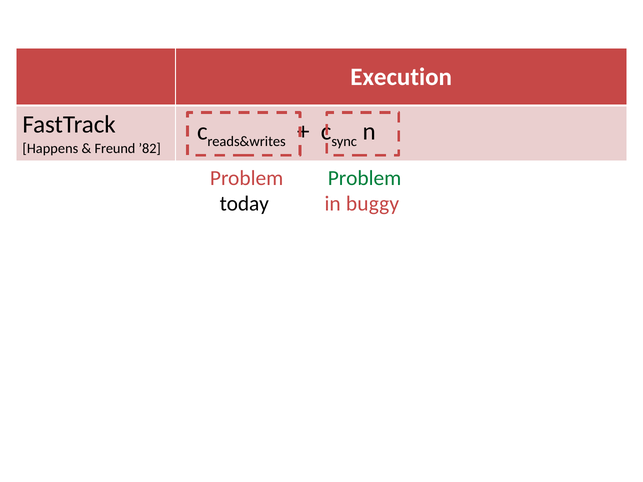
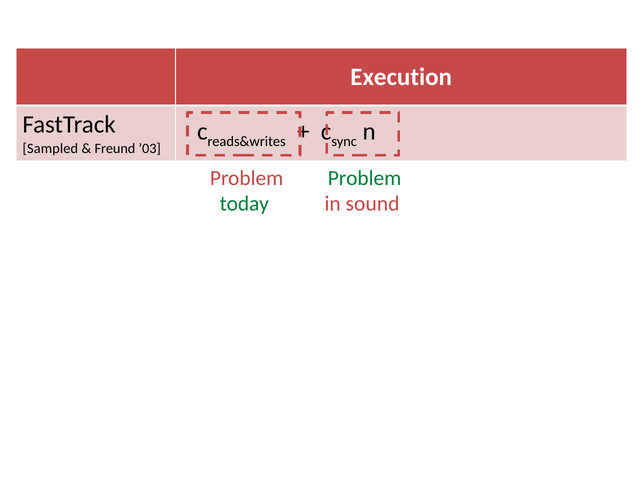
Happens: Happens -> Sampled
’82: ’82 -> ’03
today colour: black -> green
buggy: buggy -> sound
